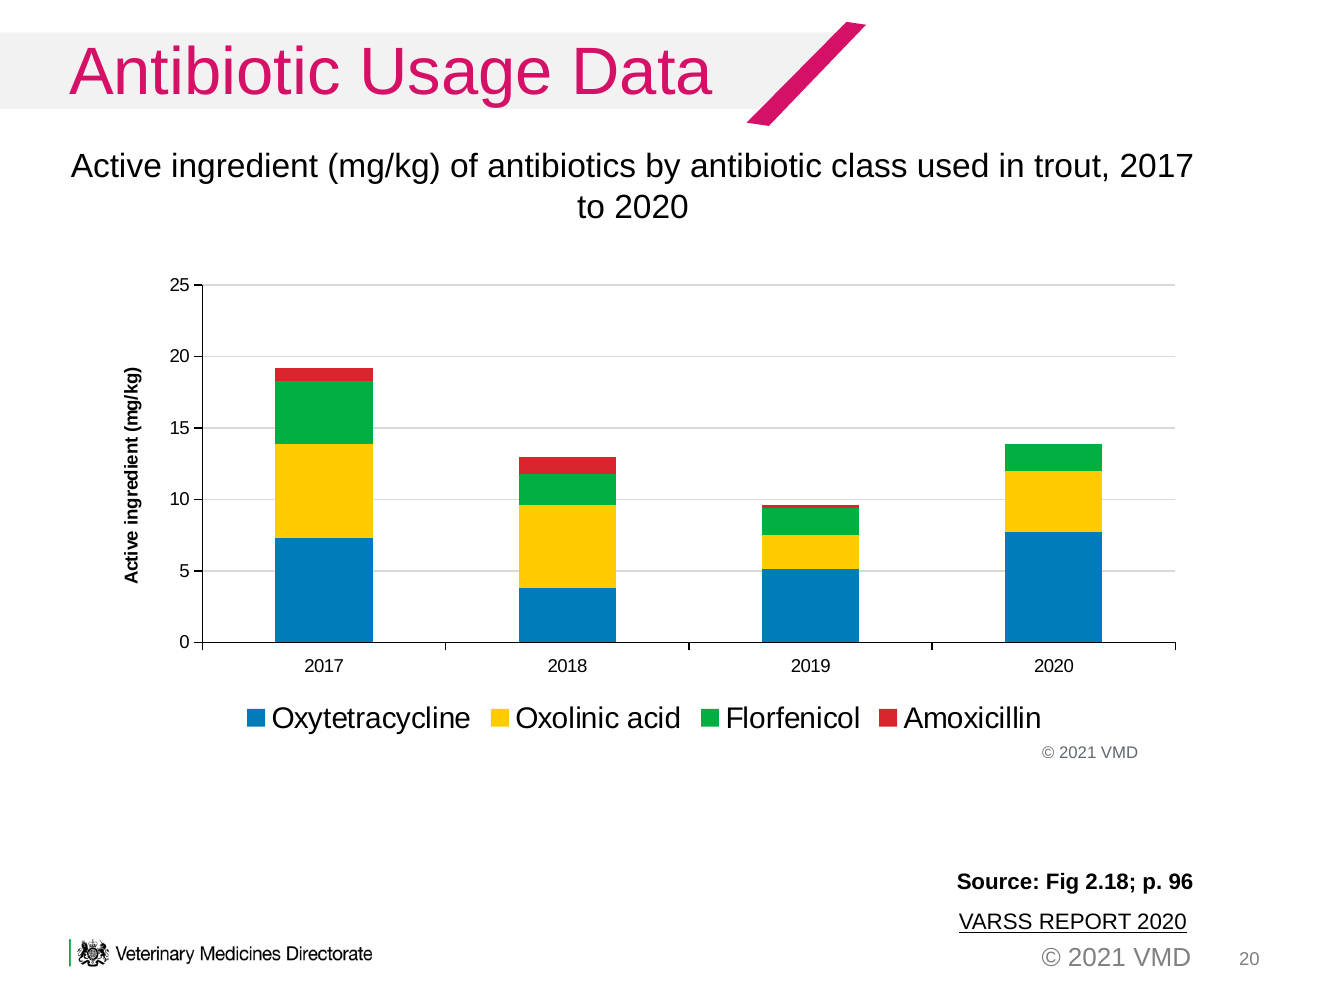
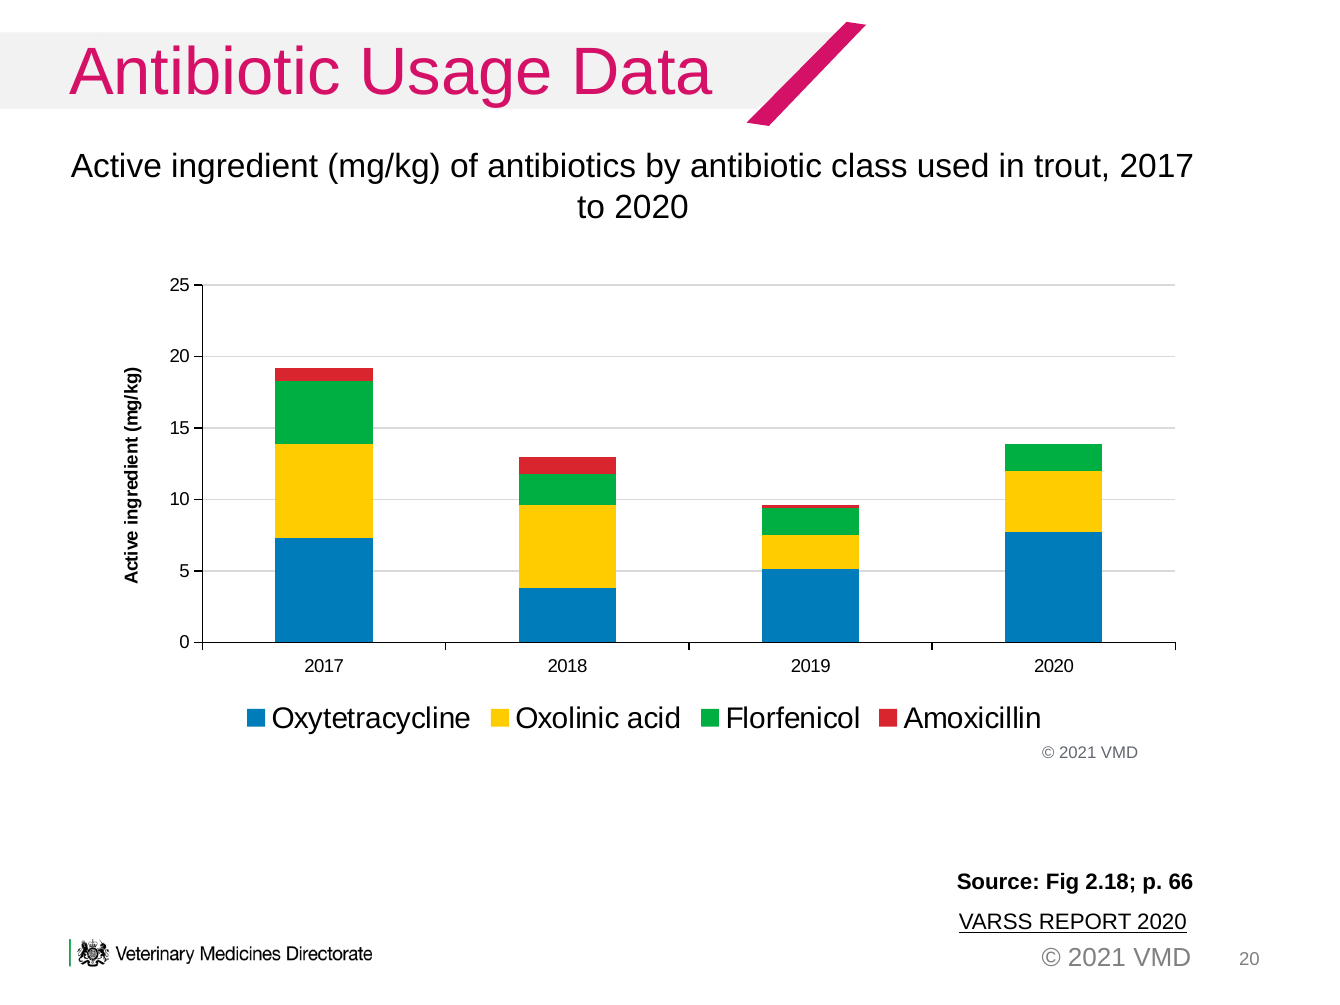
96: 96 -> 66
